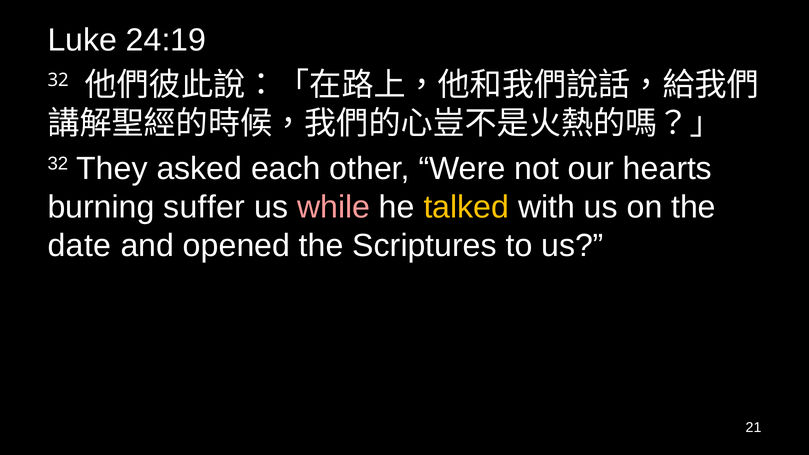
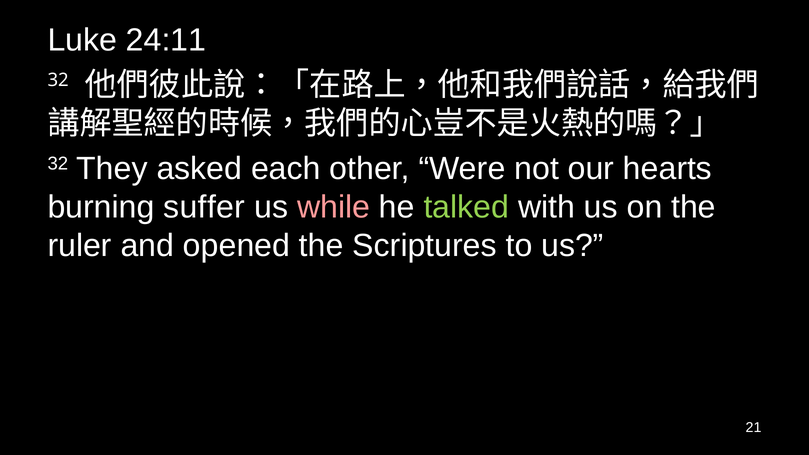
24:19: 24:19 -> 24:11
talked colour: yellow -> light green
date: date -> ruler
